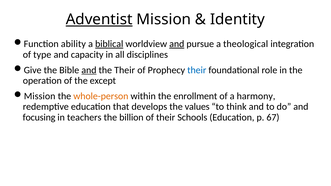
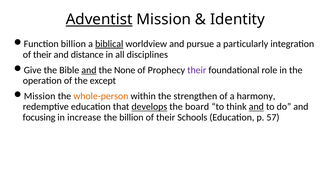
Function ability: ability -> billion
and at (177, 44) underline: present -> none
theological: theological -> particularly
type at (42, 55): type -> their
capacity: capacity -> distance
the Their: Their -> None
their at (197, 70) colour: blue -> purple
enrollment: enrollment -> strengthen
develops underline: none -> present
values: values -> board
and at (256, 107) underline: none -> present
teachers: teachers -> increase
67: 67 -> 57
